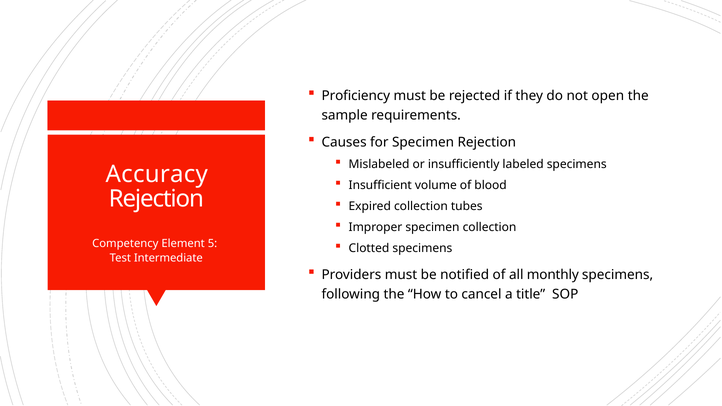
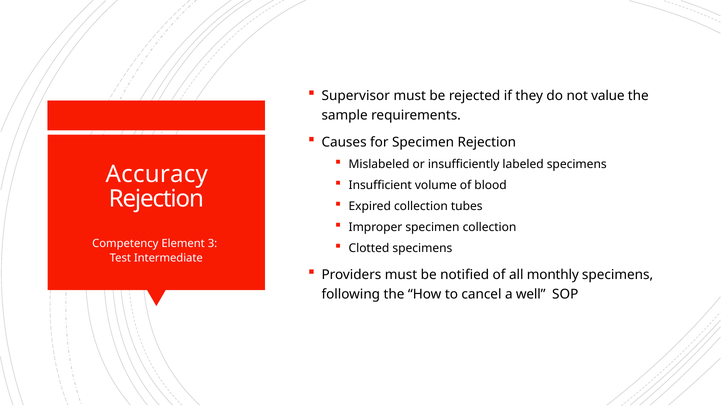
Proficiency: Proficiency -> Supervisor
open: open -> value
5: 5 -> 3
title: title -> well
